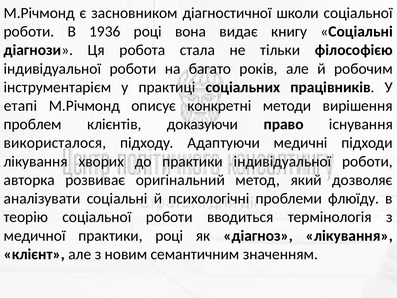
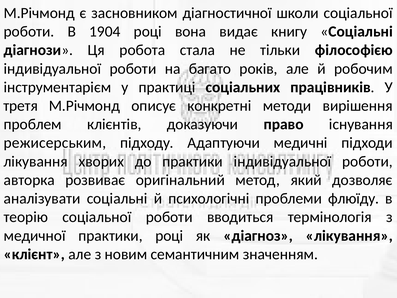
1936: 1936 -> 1904
етапі: етапі -> третя
використалося: використалося -> режисерським
